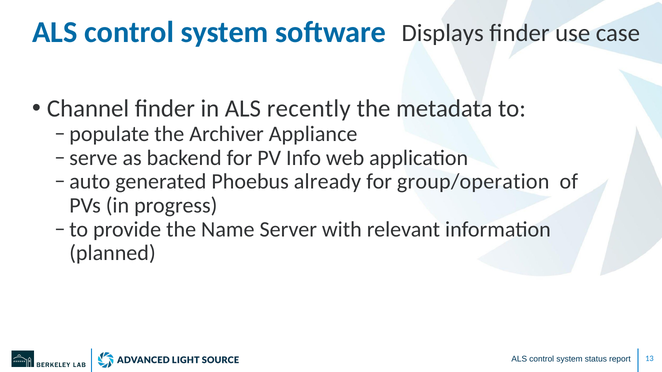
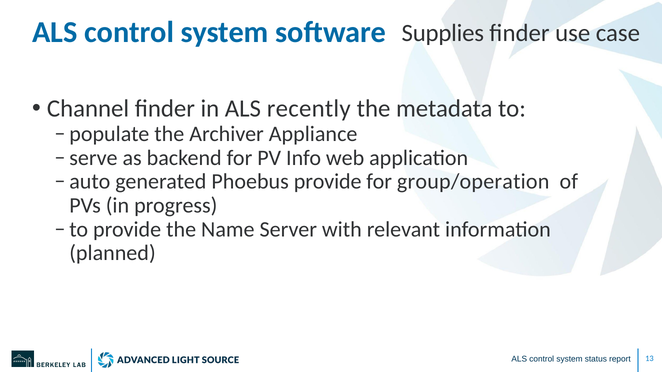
Displays: Displays -> Supplies
Phoebus already: already -> provide
